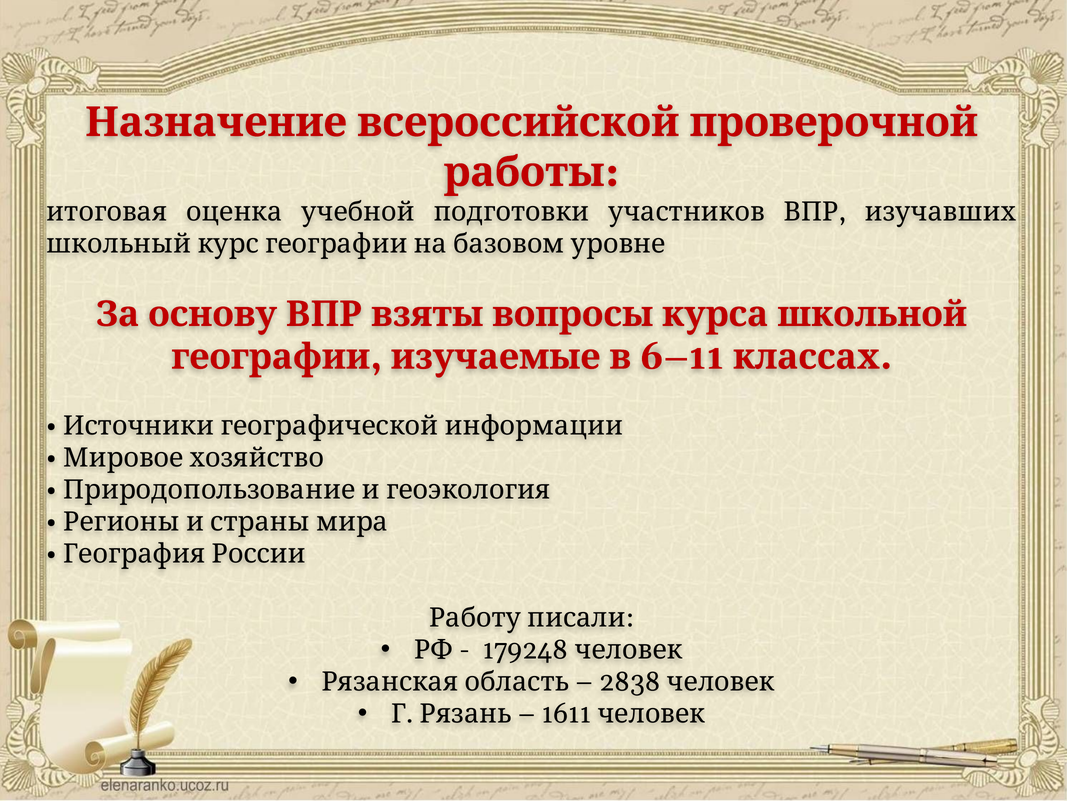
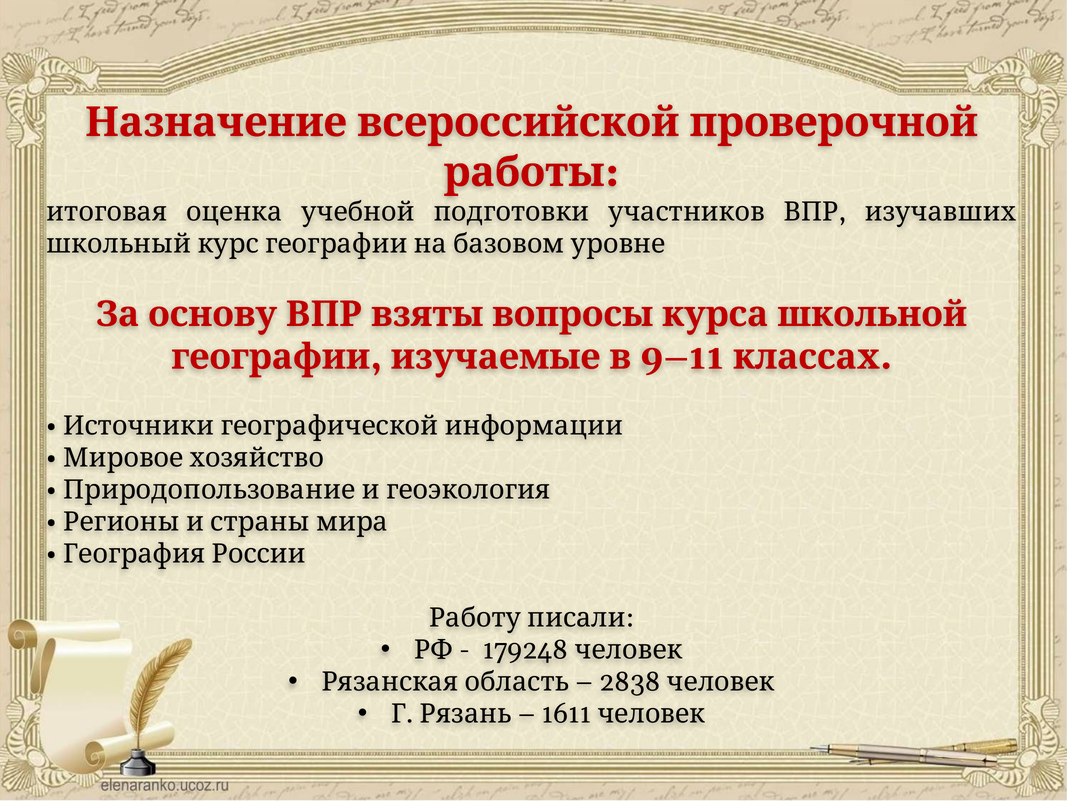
6–11: 6–11 -> 9–11
